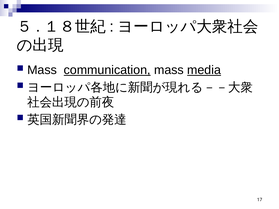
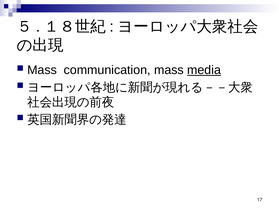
communication underline: present -> none
